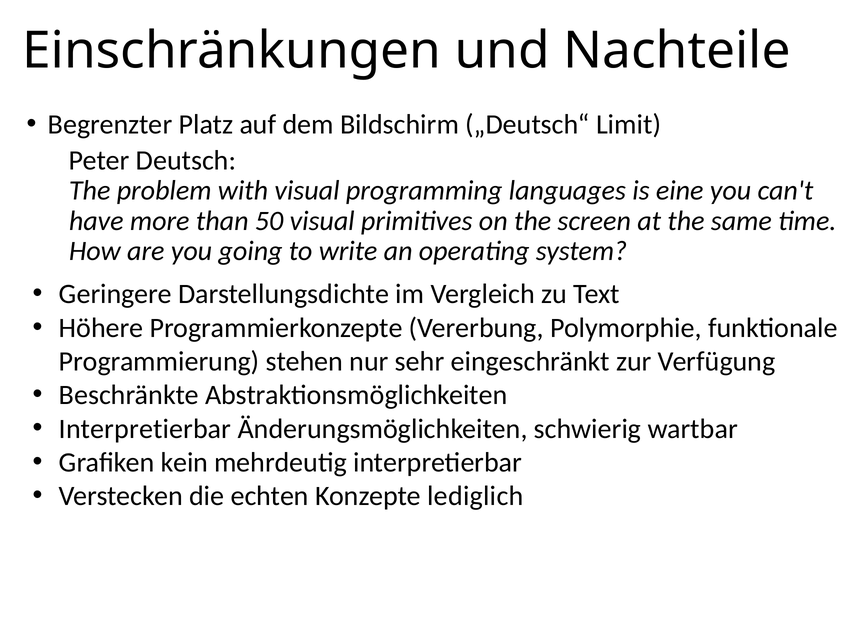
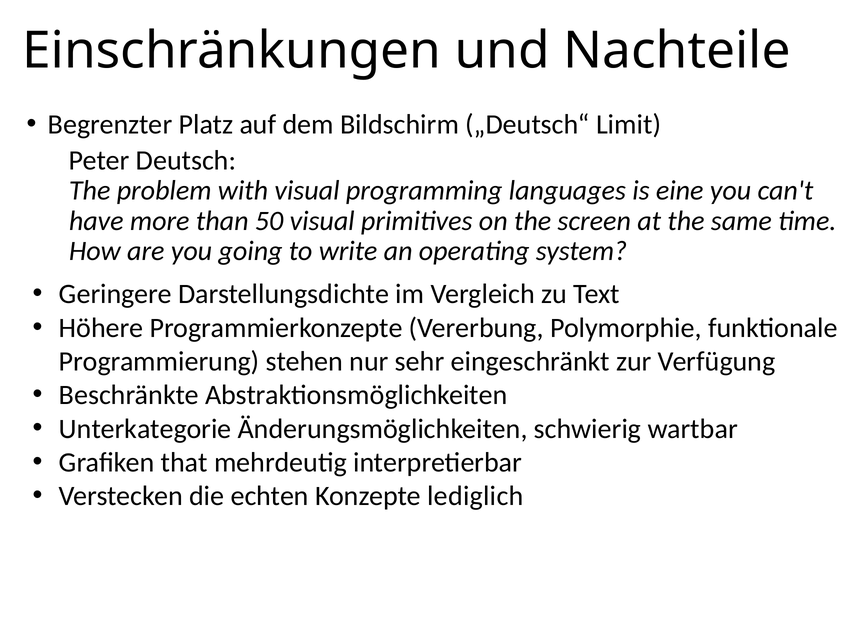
Interpretierbar at (145, 429): Interpretierbar -> Unterkategorie
kein: kein -> that
